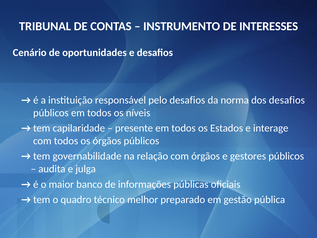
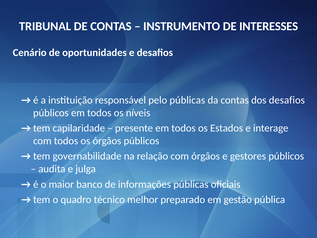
pelo desafios: desafios -> públicas
da norma: norma -> contas
